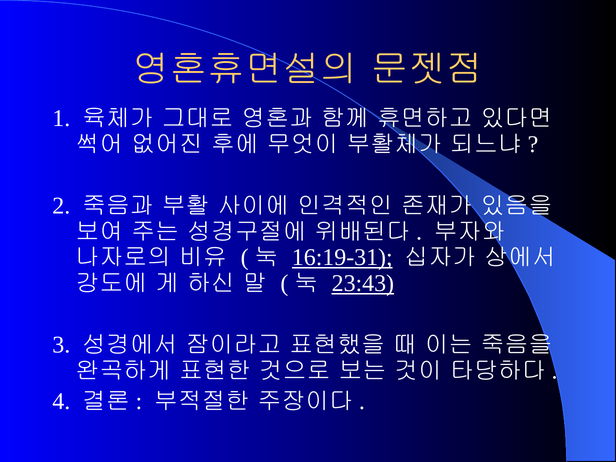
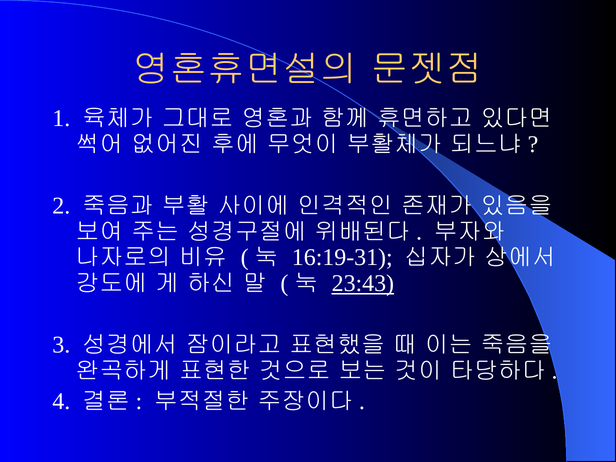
16:19-31 underline: present -> none
